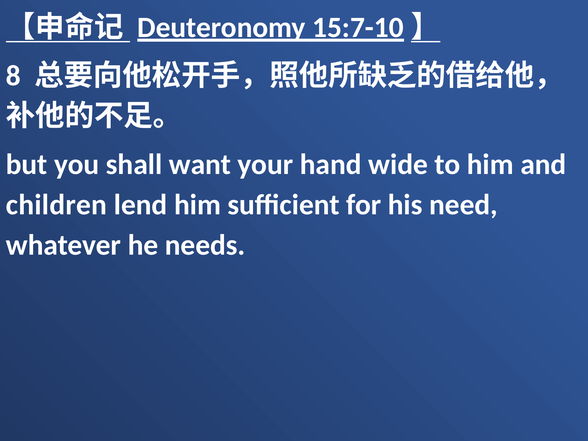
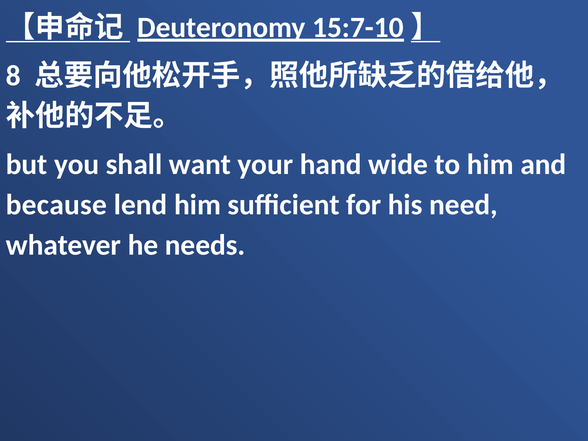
children: children -> because
